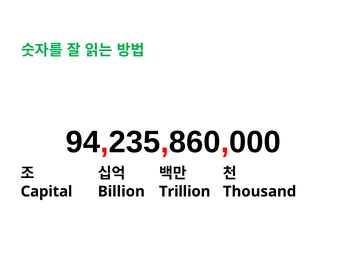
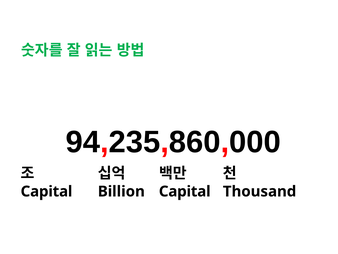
Trillion at (185, 191): Trillion -> Capital
